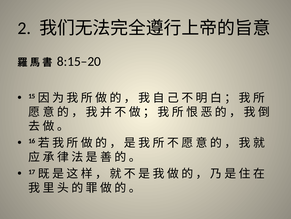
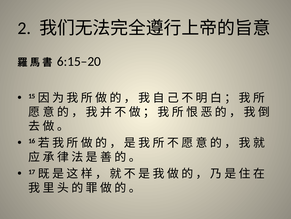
8:15–20: 8:15–20 -> 6:15–20
